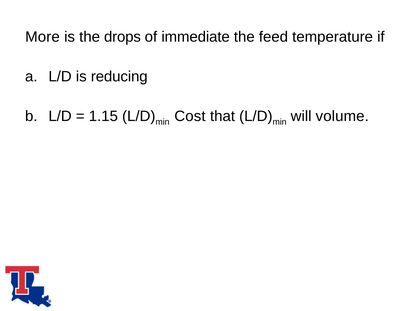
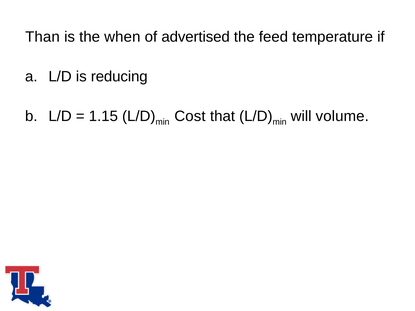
More: More -> Than
drops: drops -> when
immediate: immediate -> advertised
